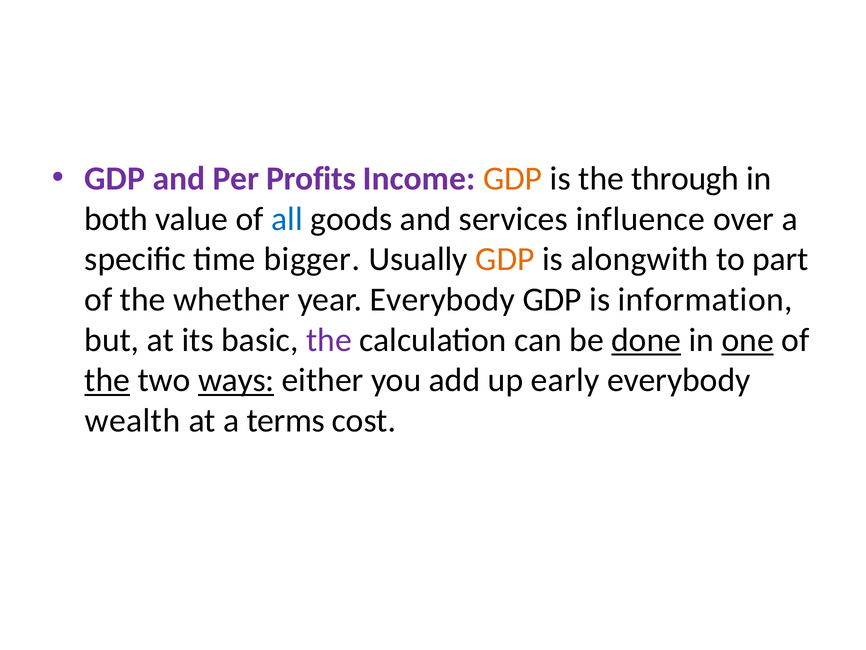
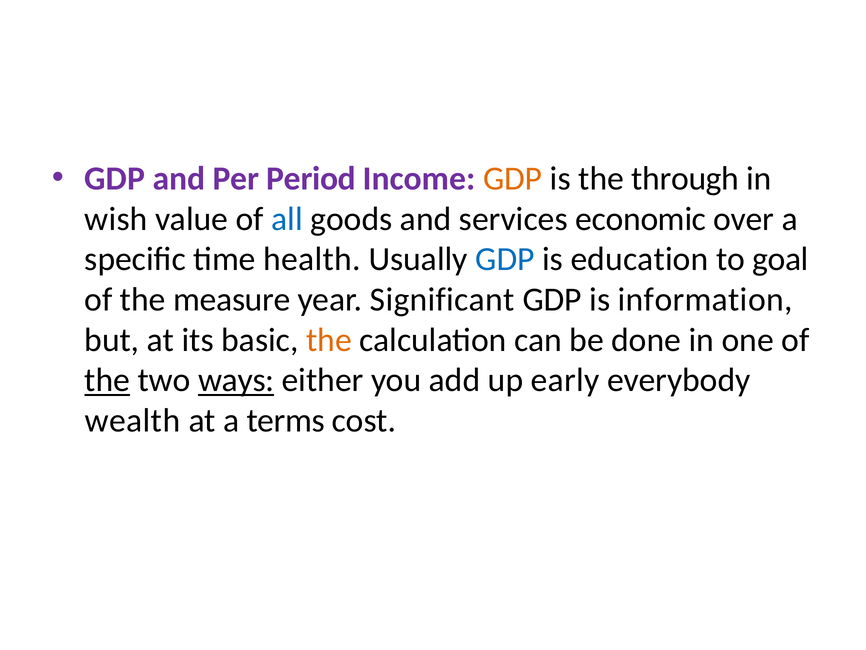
Profits: Profits -> Period
both: both -> wish
influence: influence -> economic
bigger: bigger -> health
GDP at (505, 259) colour: orange -> blue
alongwith: alongwith -> education
part: part -> goal
whether: whether -> measure
year Everybody: Everybody -> Significant
the at (329, 340) colour: purple -> orange
done underline: present -> none
one underline: present -> none
